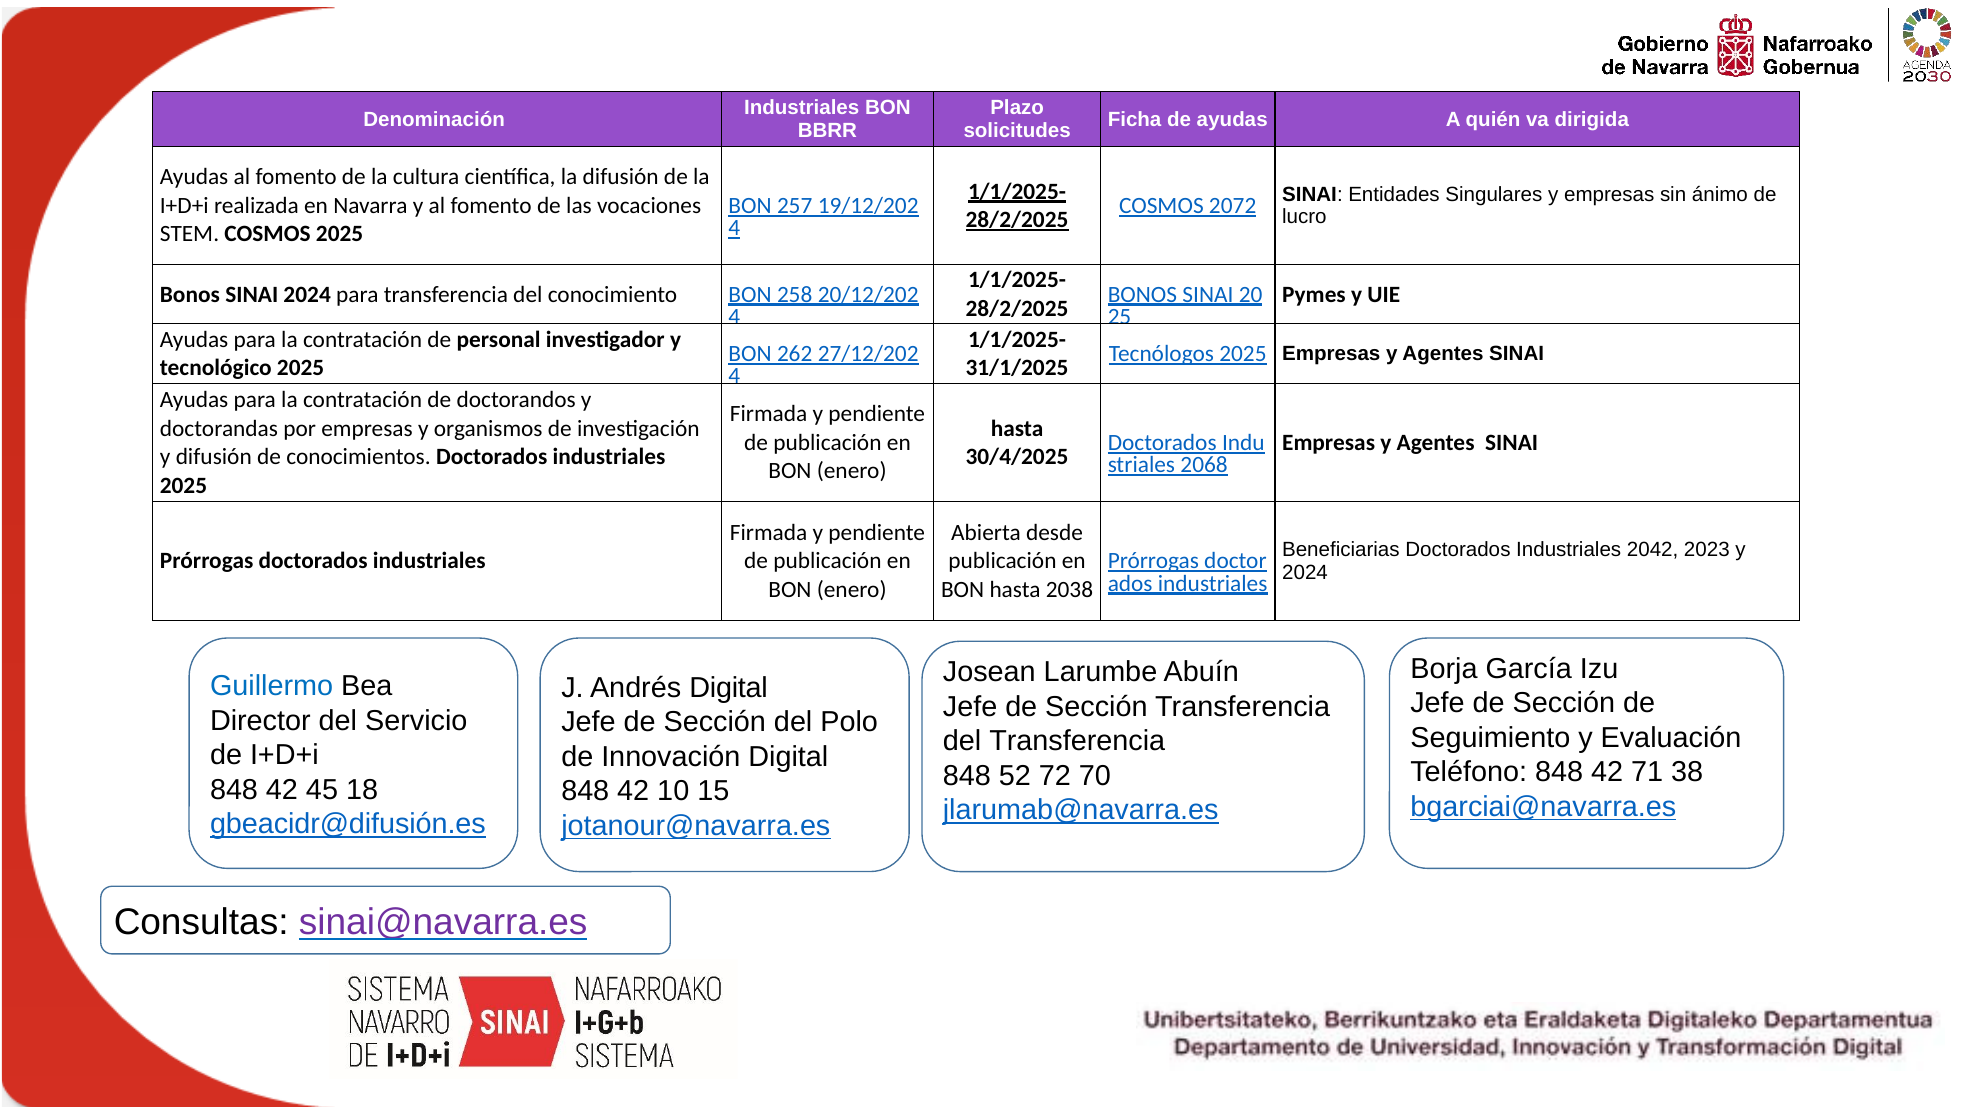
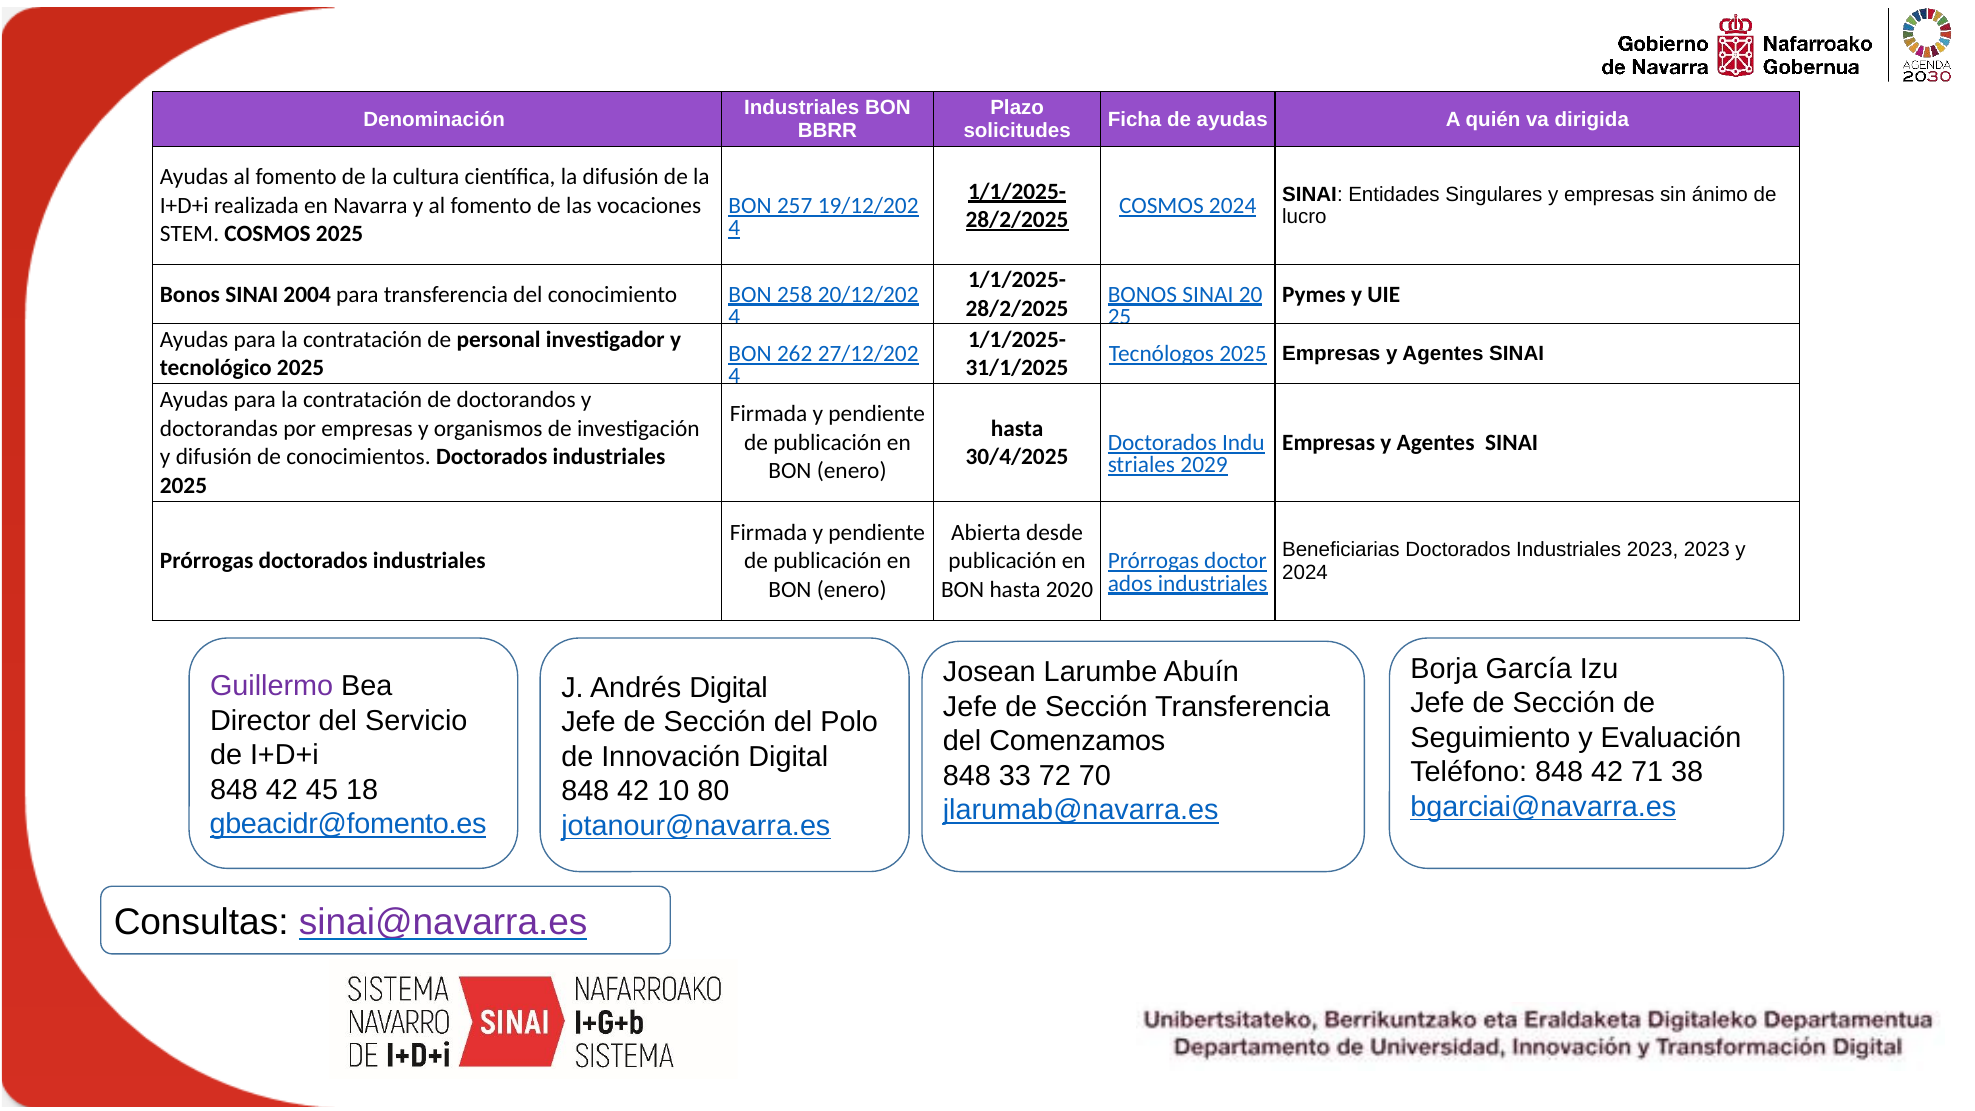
COSMOS 2072: 2072 -> 2024
SINAI 2024: 2024 -> 2004
2068: 2068 -> 2029
Industriales 2042: 2042 -> 2023
2038: 2038 -> 2020
Guillermo colour: blue -> purple
del Transferencia: Transferencia -> Comenzamos
52: 52 -> 33
15: 15 -> 80
gbeacidr@difusión.es: gbeacidr@difusión.es -> gbeacidr@fomento.es
